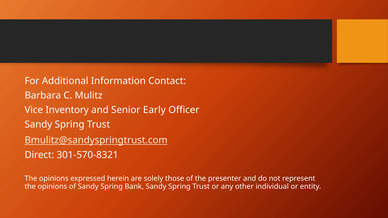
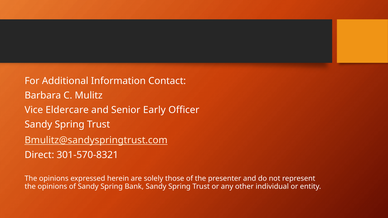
Inventory: Inventory -> Eldercare
